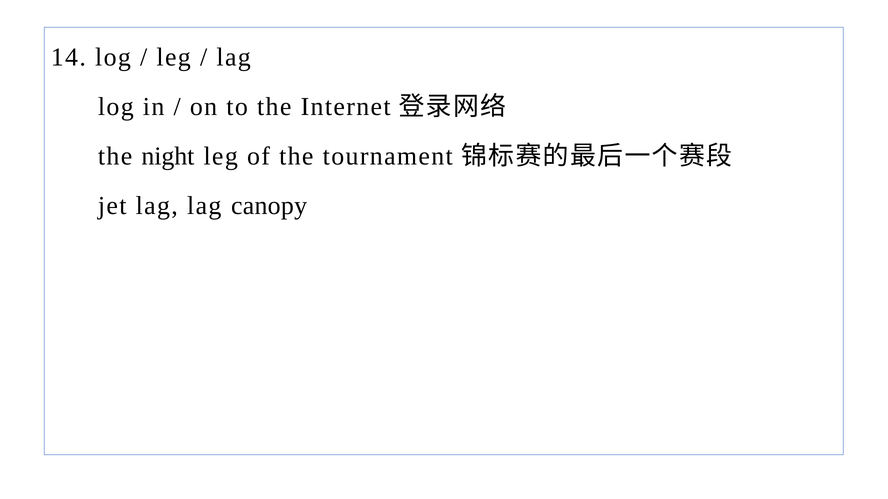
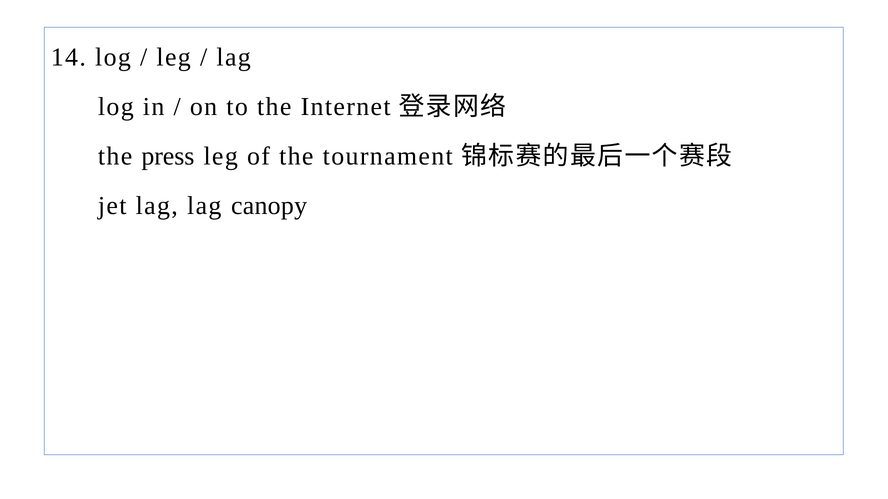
night: night -> press
